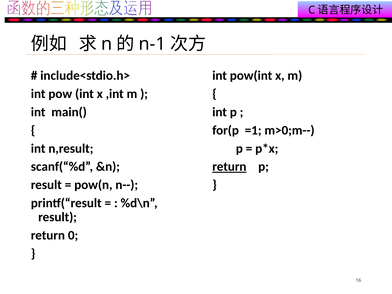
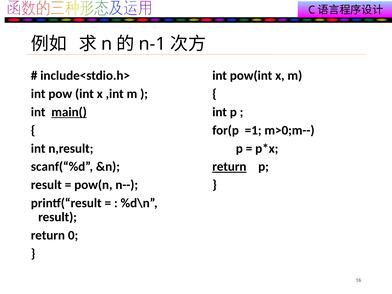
main( underline: none -> present
